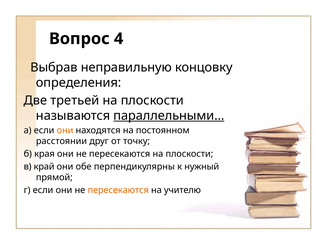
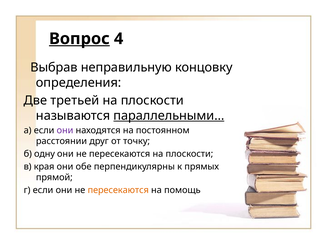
Вопрос underline: none -> present
они at (65, 130) colour: orange -> purple
края: края -> одну
край: край -> края
нужный: нужный -> прямых
учителю: учителю -> помощь
